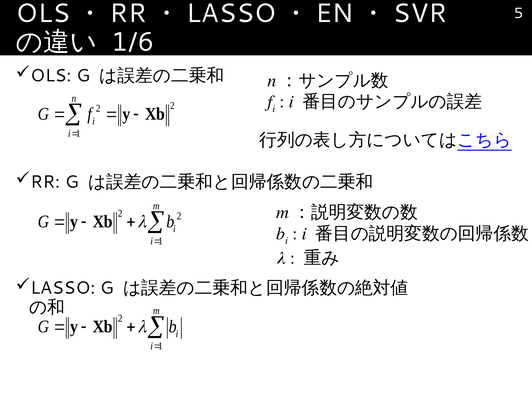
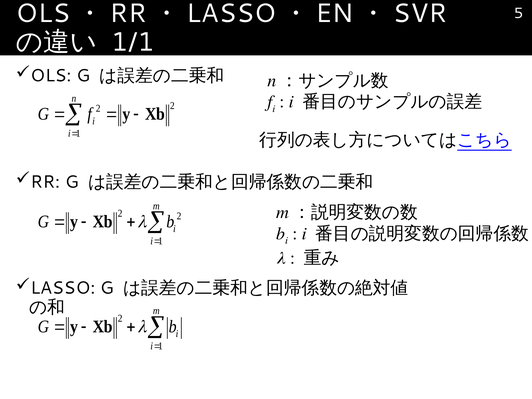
1/6: 1/6 -> 1/1
